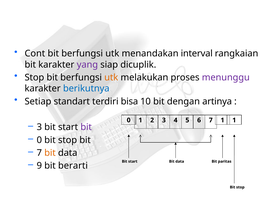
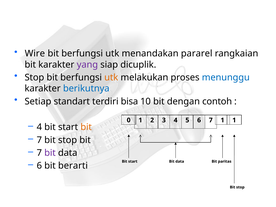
Cont: Cont -> Wire
interval: interval -> pararel
menunggu colour: purple -> blue
artinya: artinya -> contoh
3 at (39, 127): 3 -> 4
bit at (86, 127) colour: purple -> orange
0 at (39, 140): 0 -> 7
bit at (50, 153) colour: orange -> purple
9 at (39, 166): 9 -> 6
